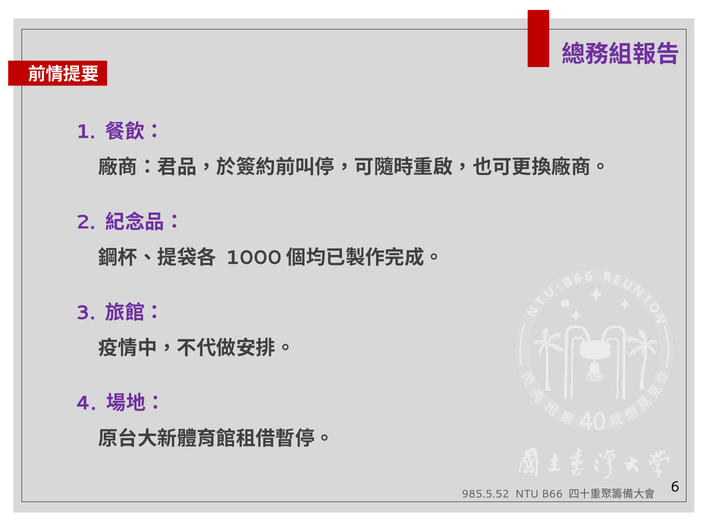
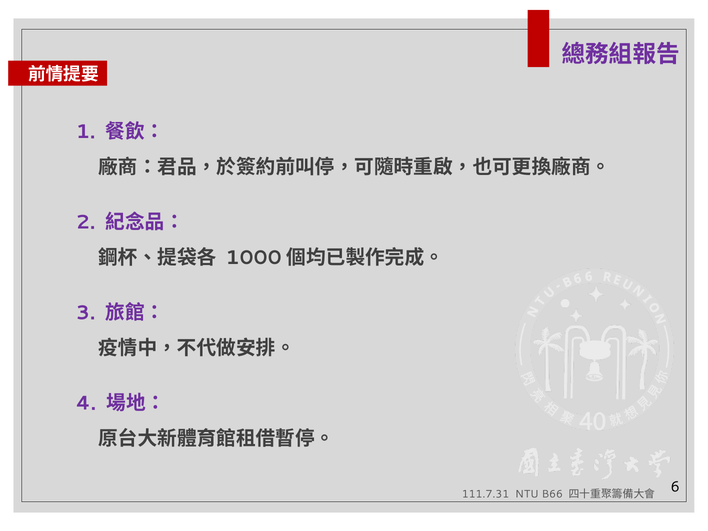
985.5.52: 985.5.52 -> 111.7.31
